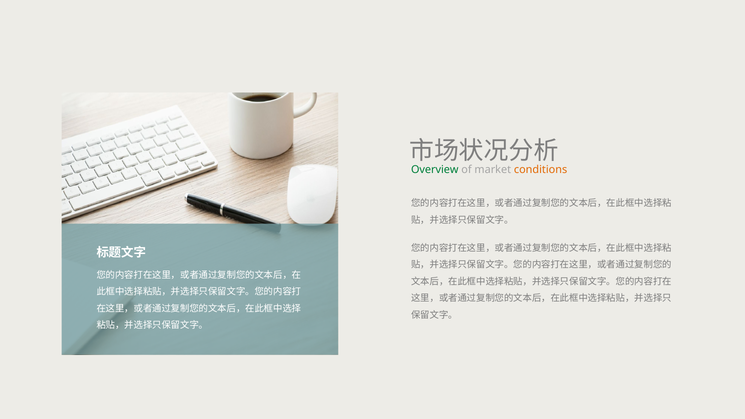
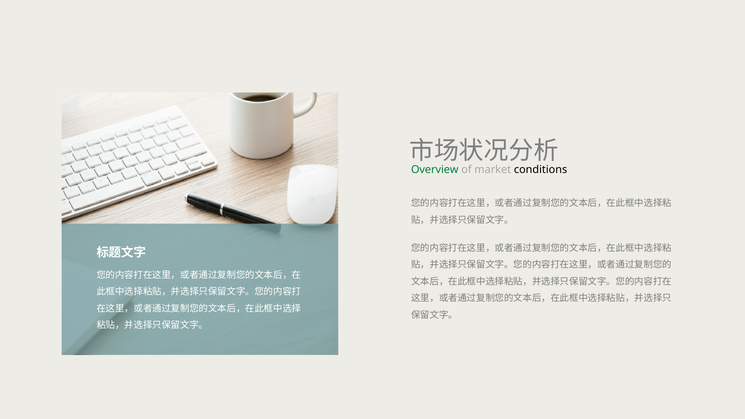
conditions colour: orange -> black
